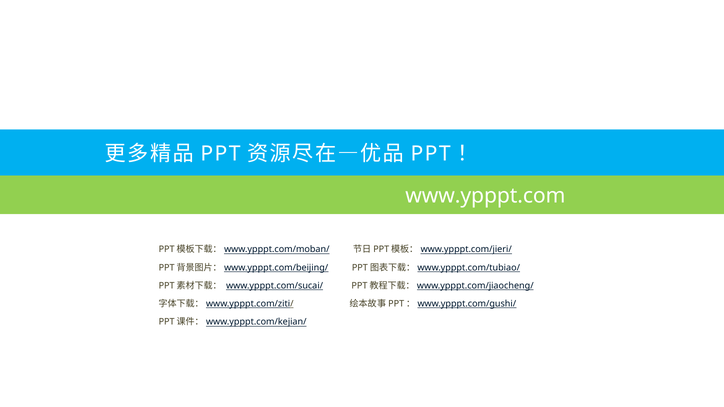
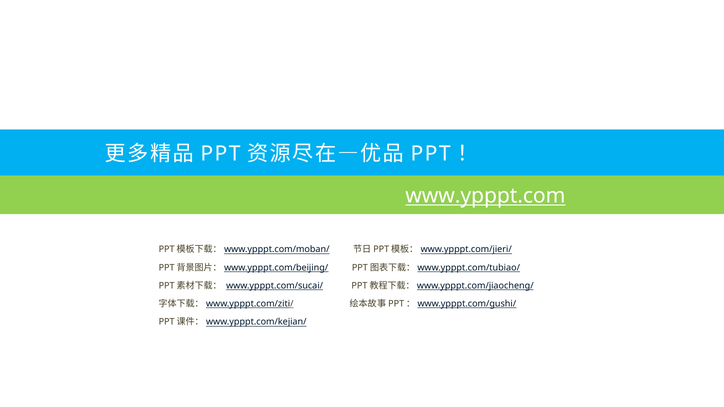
www.ypppt.com underline: none -> present
